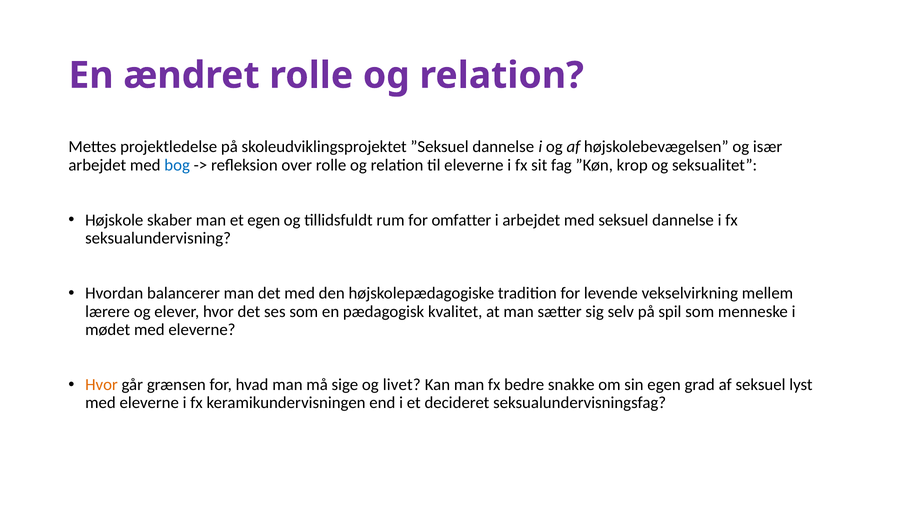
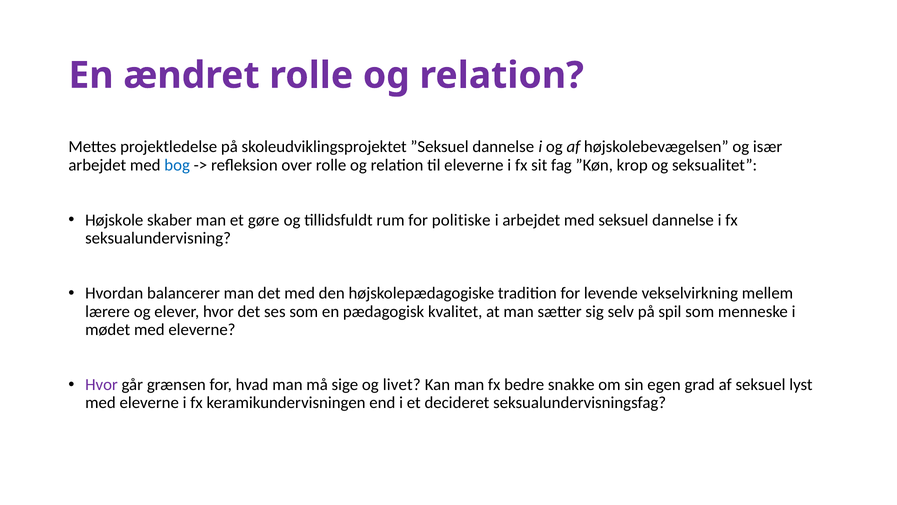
et egen: egen -> gøre
omfatter: omfatter -> politiske
Hvor at (102, 384) colour: orange -> purple
